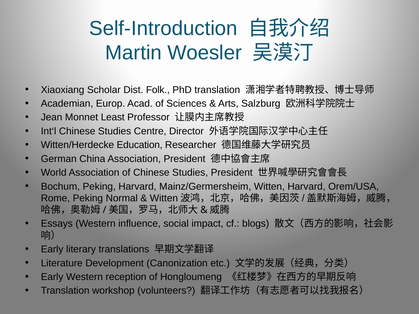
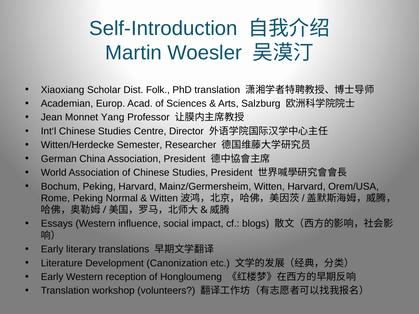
Least: Least -> Yang
Education: Education -> Semester
